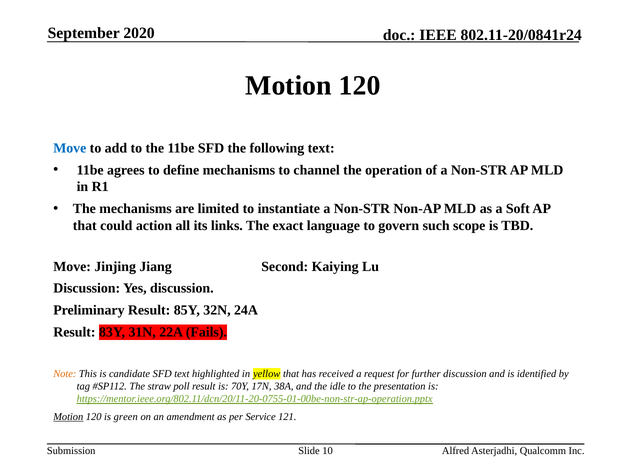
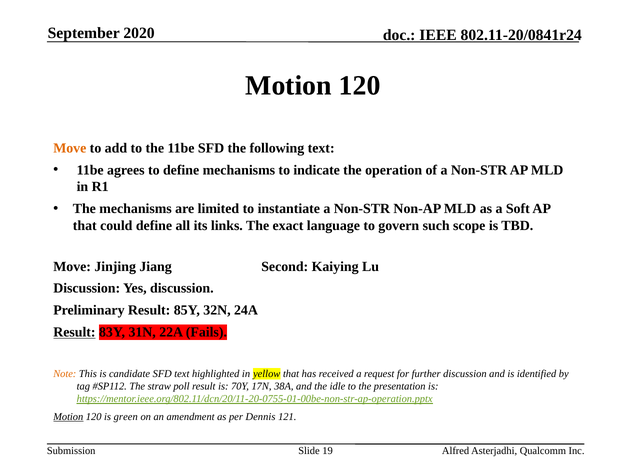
Move at (70, 148) colour: blue -> orange
channel: channel -> indicate
could action: action -> define
Result at (74, 332) underline: none -> present
Service: Service -> Dennis
10: 10 -> 19
